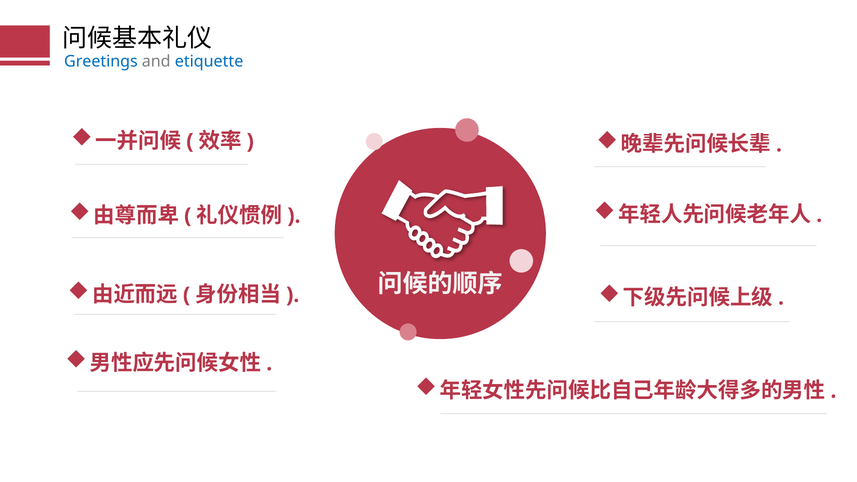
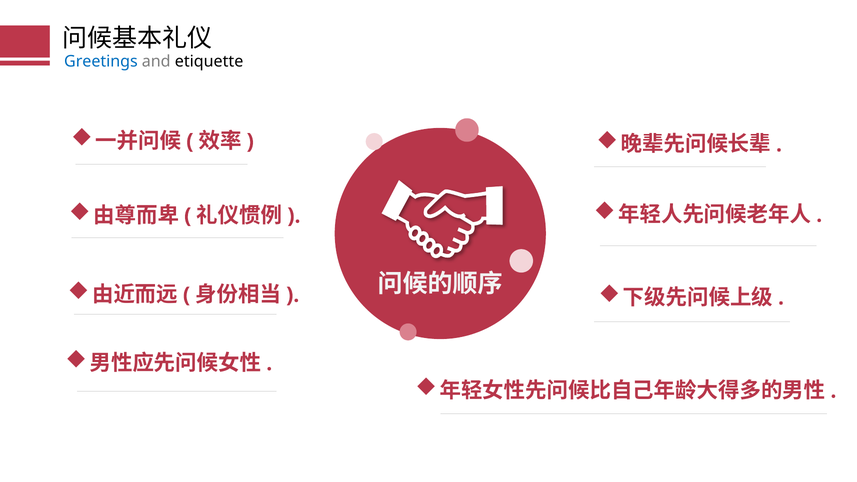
etiquette colour: blue -> black
